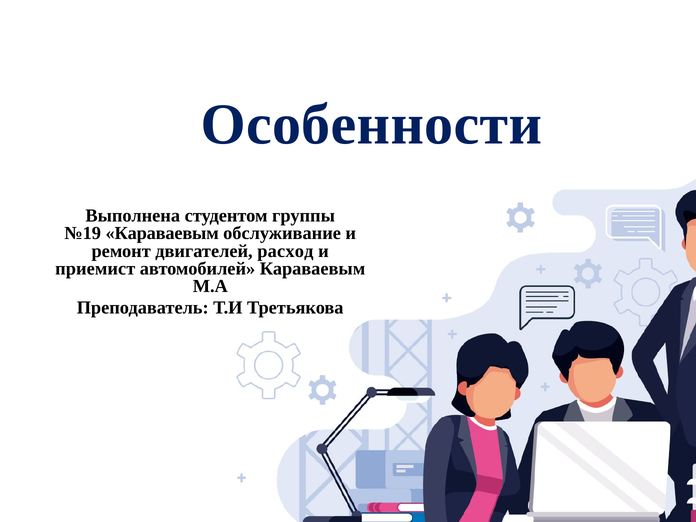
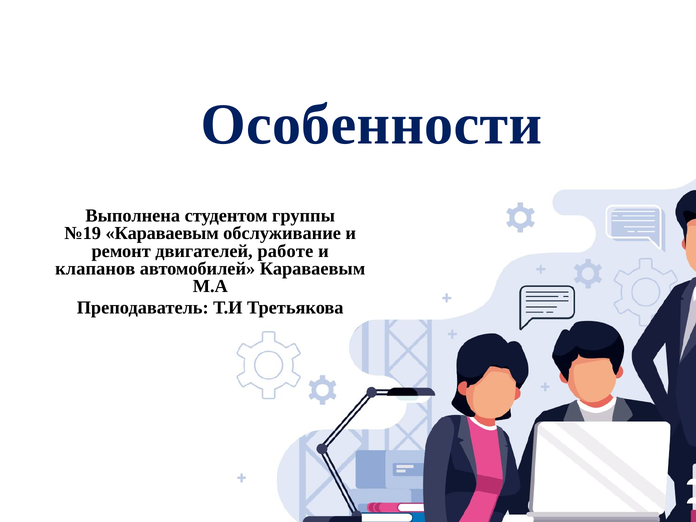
расход: расход -> работе
приемист: приемист -> клапанов
